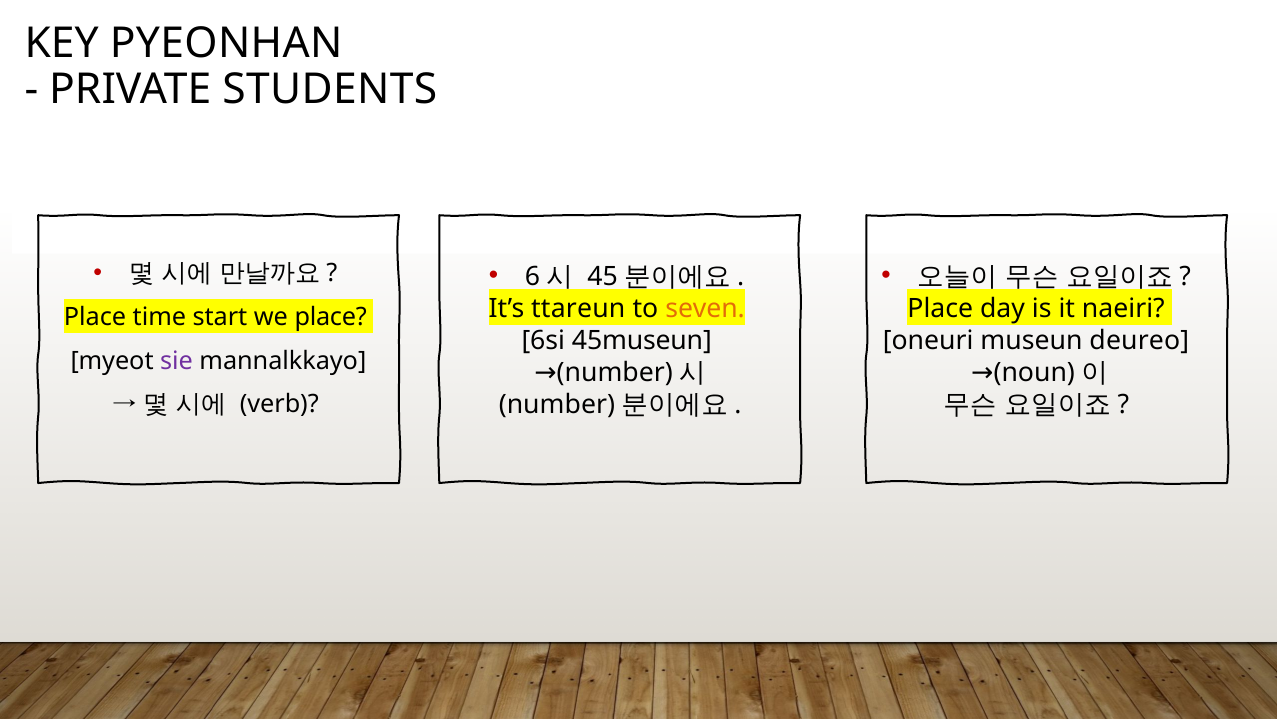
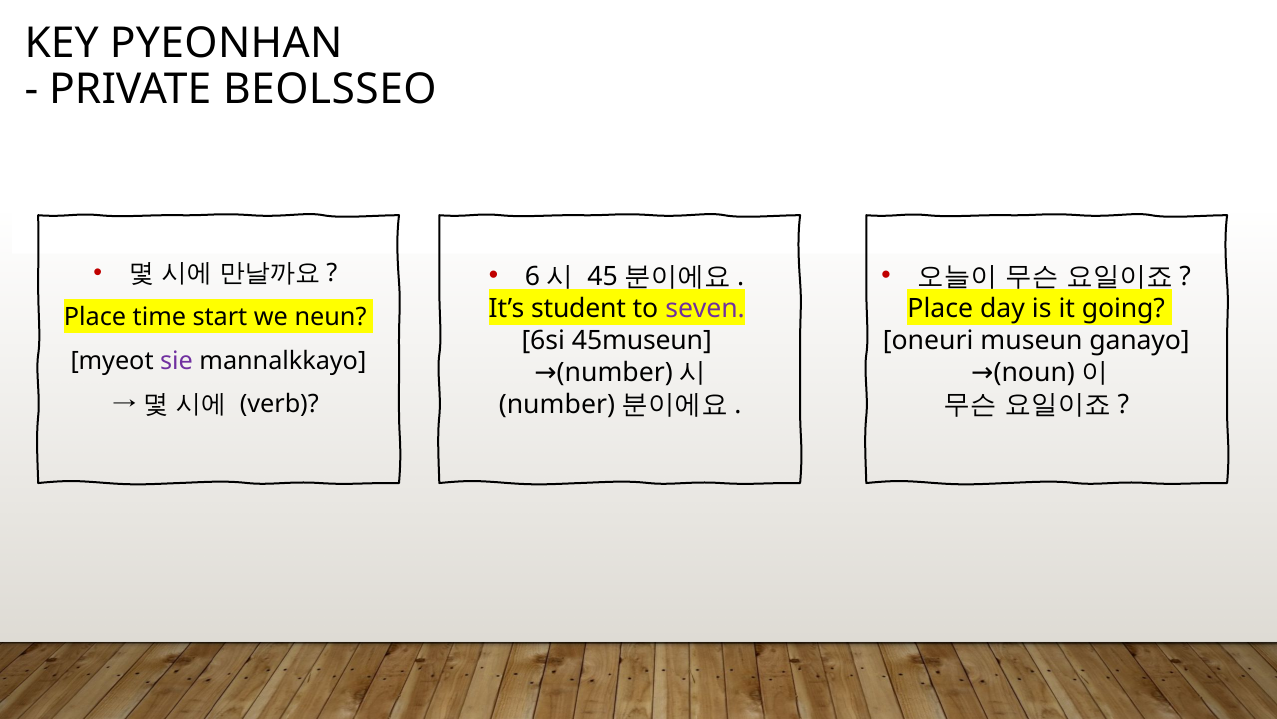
STUDENTS: STUDENTS -> BEOLSSEO
ttareun: ttareun -> student
seven colour: orange -> purple
naeiri: naeiri -> going
we place: place -> neun
deureo: deureo -> ganayo
